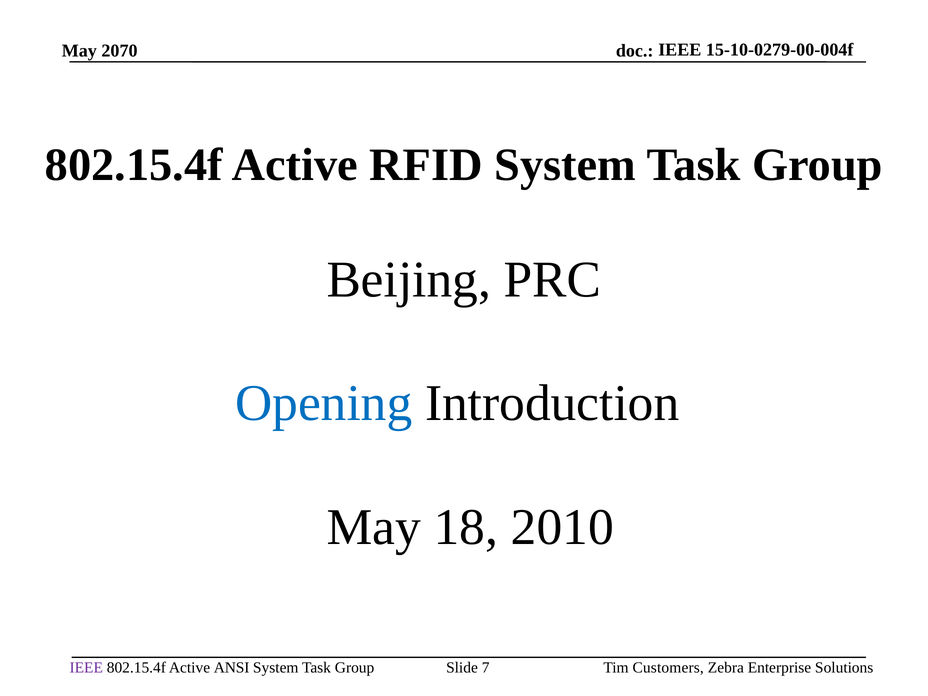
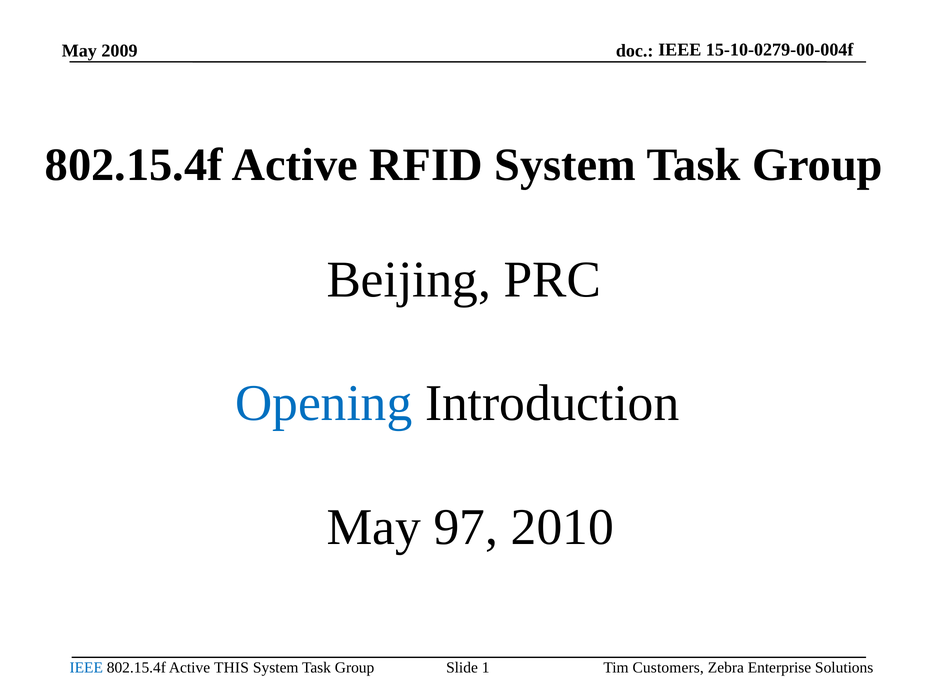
2070: 2070 -> 2009
18: 18 -> 97
IEEE at (86, 667) colour: purple -> blue
ANSI: ANSI -> THIS
7: 7 -> 1
